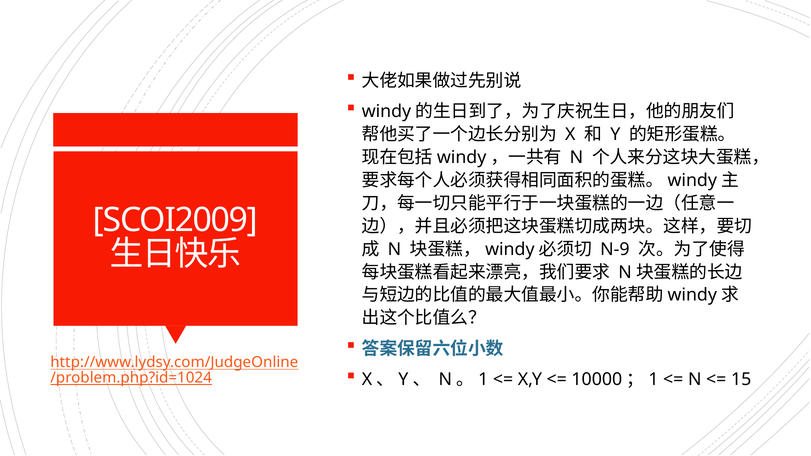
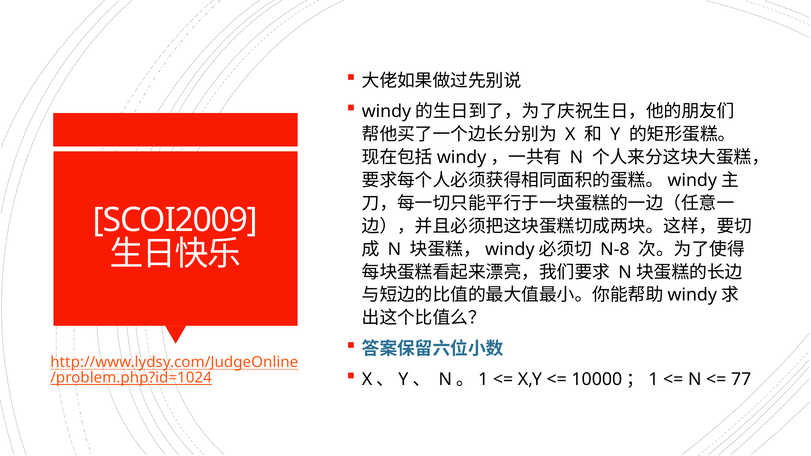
N-9: N-9 -> N-8
15: 15 -> 77
